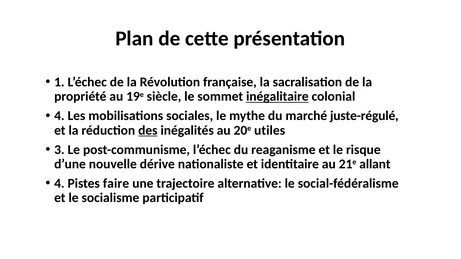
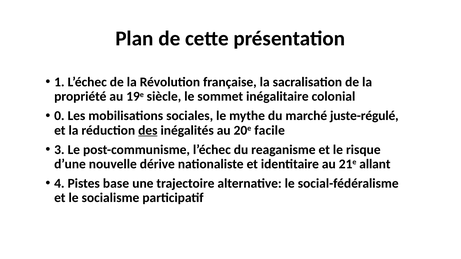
inégalitaire underline: present -> none
4 at (59, 116): 4 -> 0
utiles: utiles -> facile
faire: faire -> base
